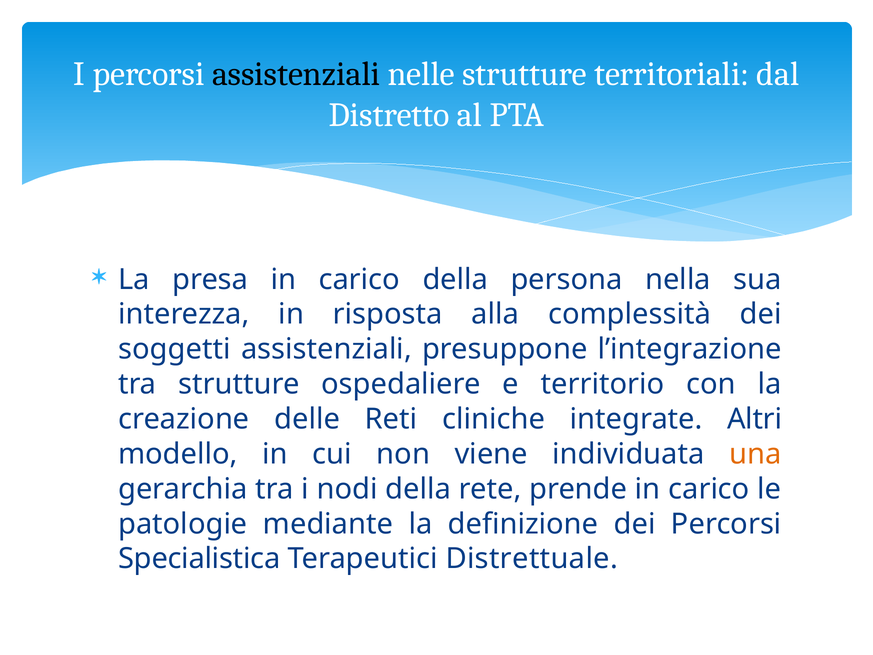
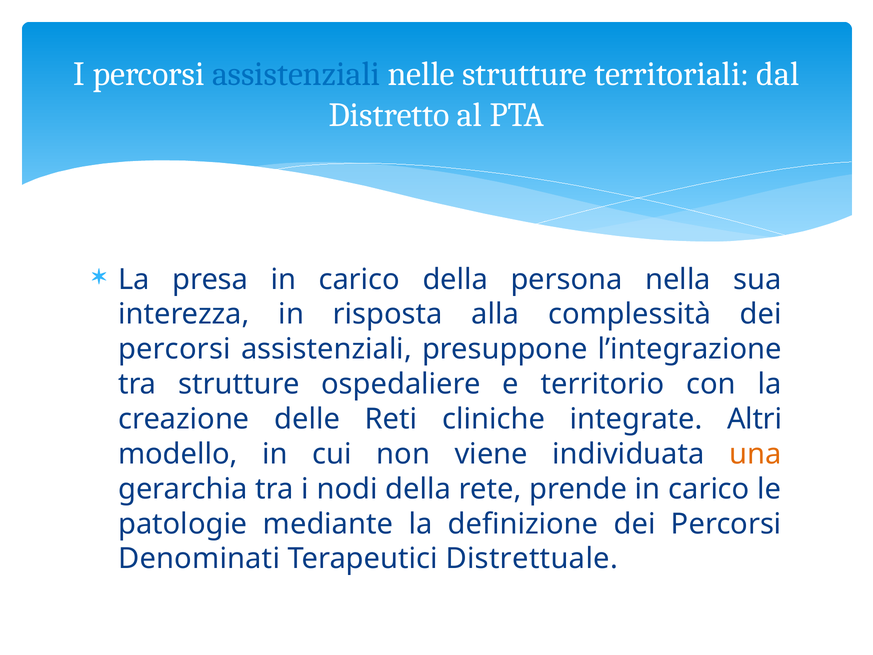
assistenziali at (296, 74) colour: black -> blue
soggetti at (174, 349): soggetti -> percorsi
Specialistica: Specialistica -> Denominati
